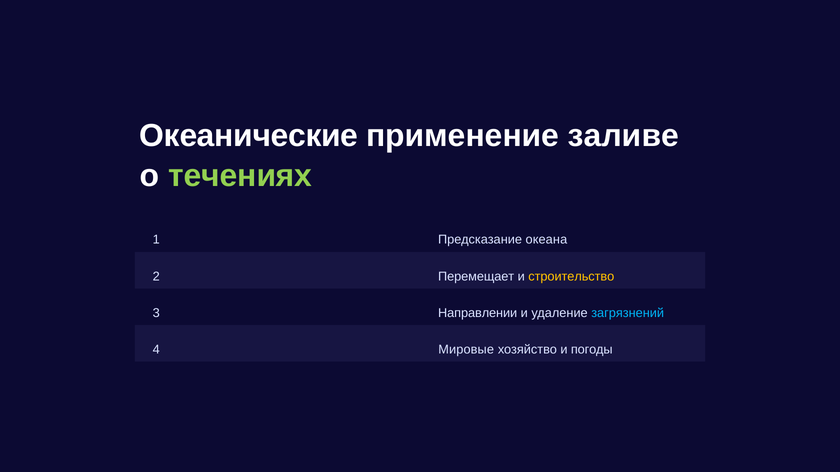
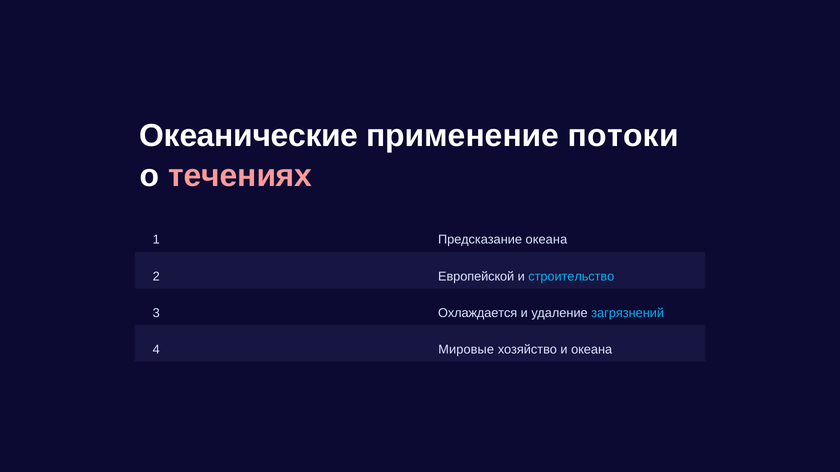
заливе: заливе -> потоки
течениях colour: light green -> pink
Перемещает: Перемещает -> Европейской
строительство colour: yellow -> light blue
Направлении: Направлении -> Охлаждается
и погоды: погоды -> океана
